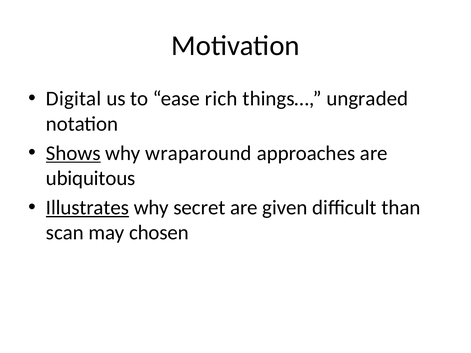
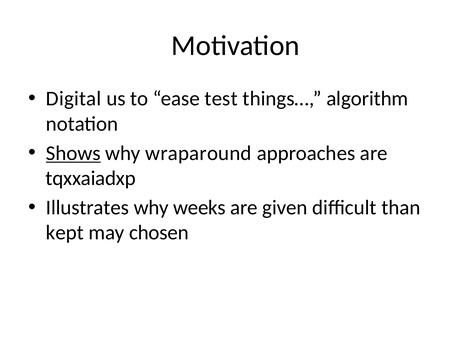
rich: rich -> test
ungraded: ungraded -> algorithm
ubiquitous: ubiquitous -> tqxxaiadxp
Illustrates underline: present -> none
secret: secret -> weeks
scan: scan -> kept
